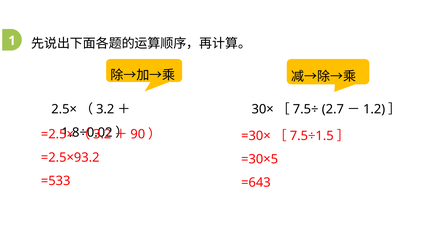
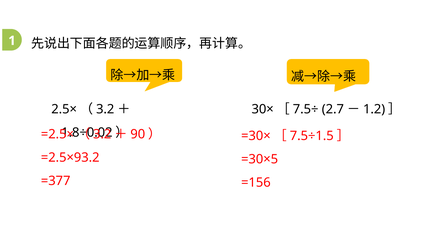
=533: =533 -> =377
=643: =643 -> =156
